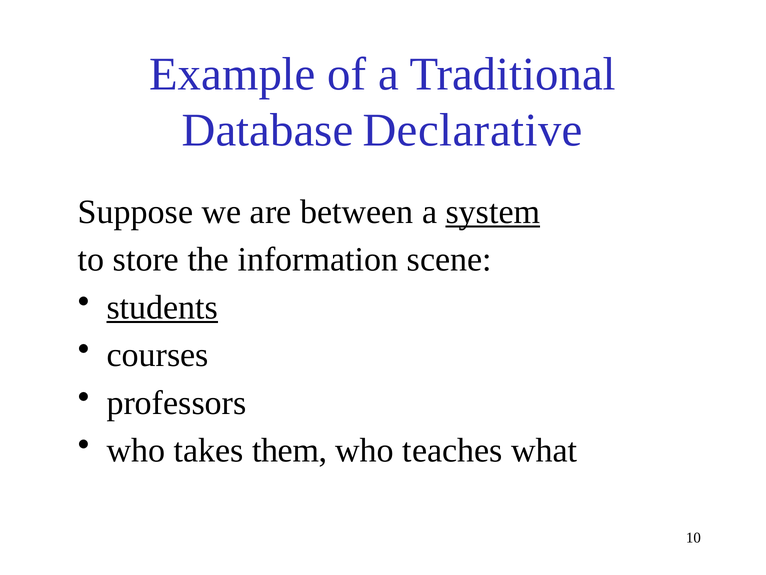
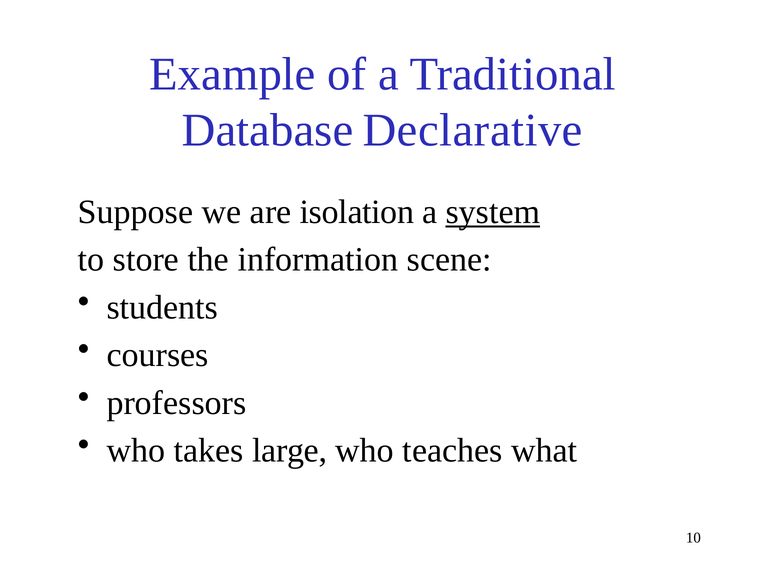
between: between -> isolation
students underline: present -> none
them: them -> large
